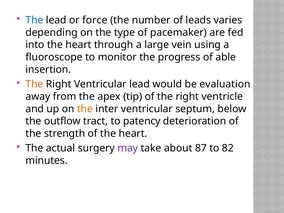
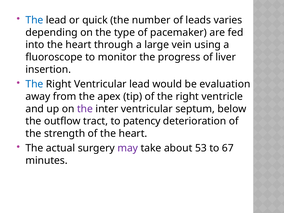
force: force -> quick
able: able -> liver
The at (34, 84) colour: orange -> blue
the at (85, 109) colour: orange -> purple
87: 87 -> 53
82: 82 -> 67
